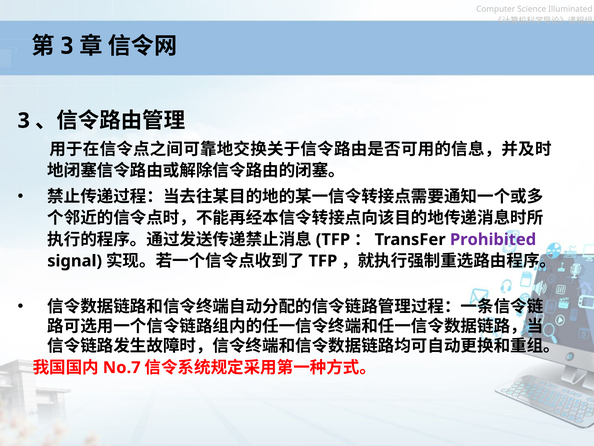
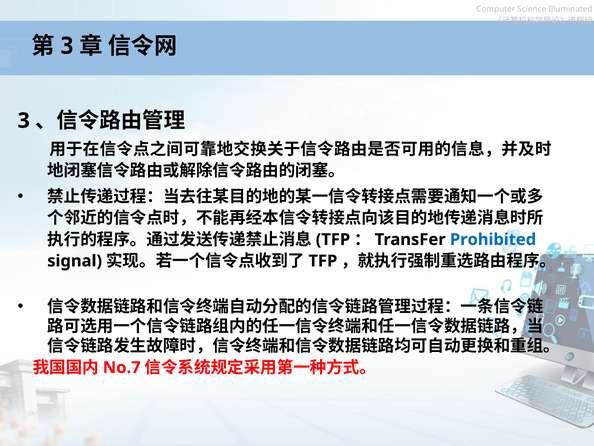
Prohibited colour: purple -> blue
